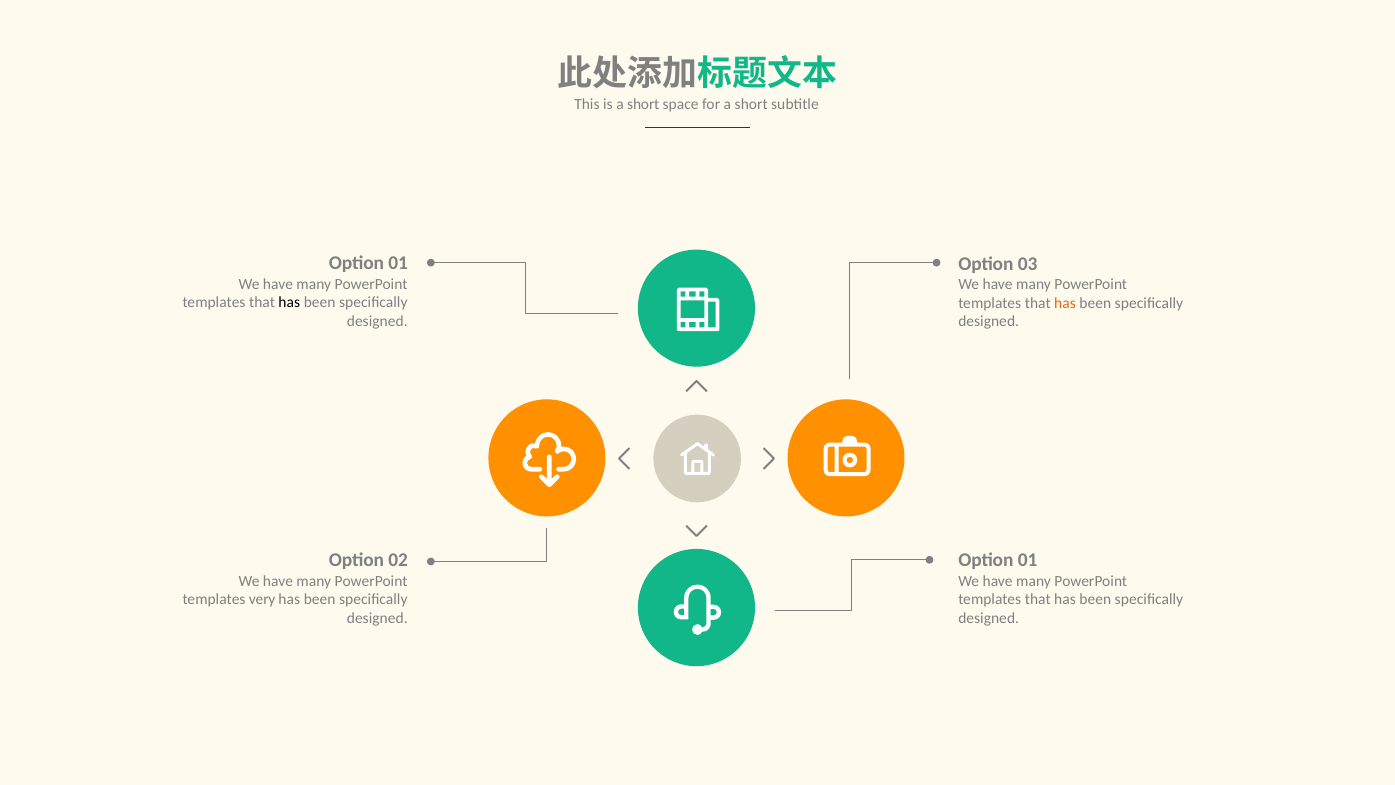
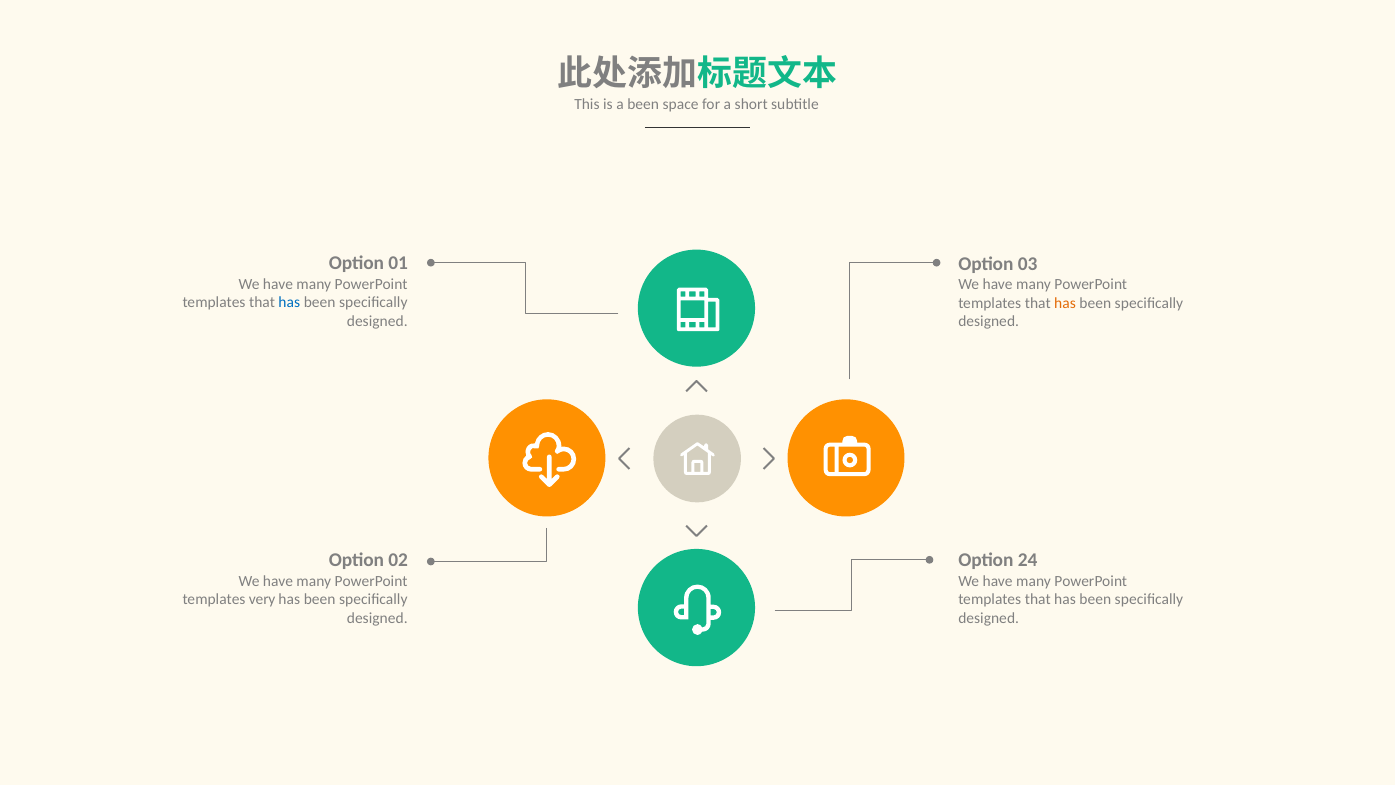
is a short: short -> been
has at (289, 303) colour: black -> blue
01 at (1028, 560): 01 -> 24
